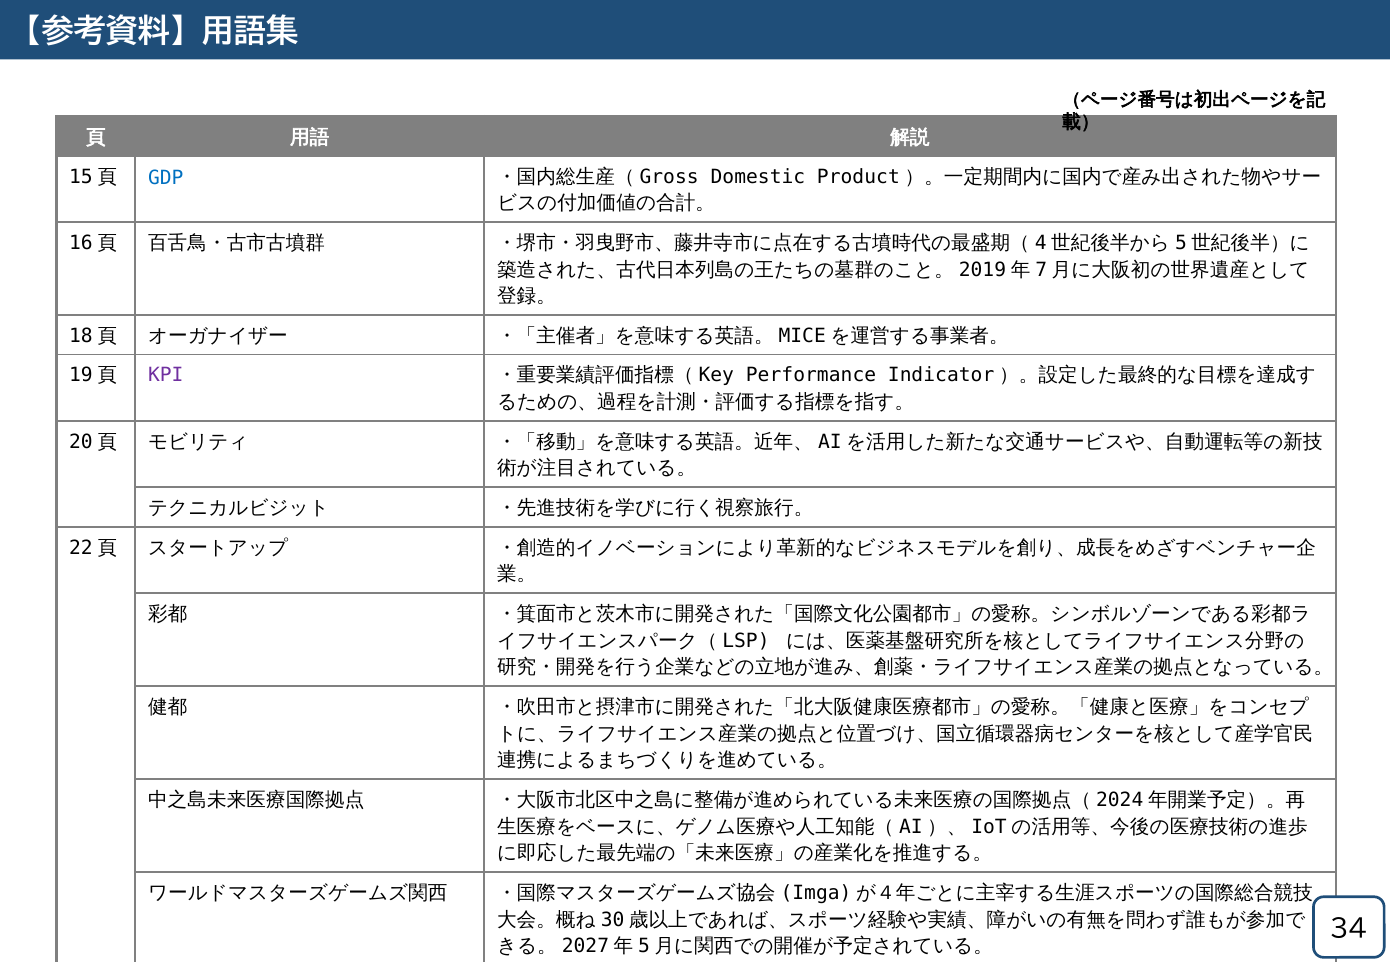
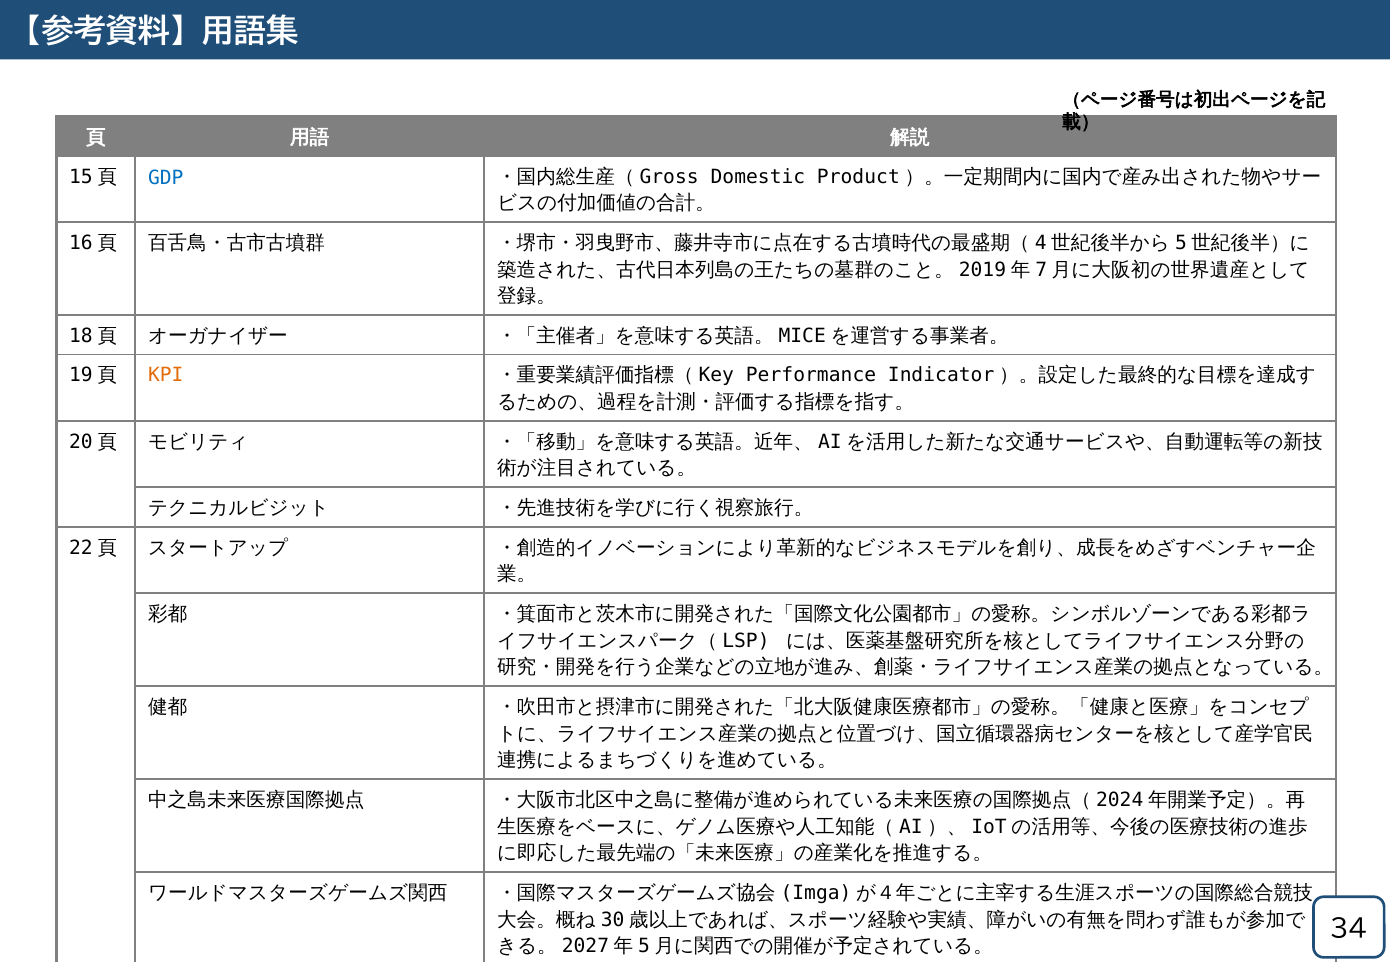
KPI colour: purple -> orange
